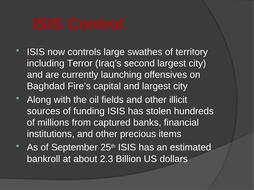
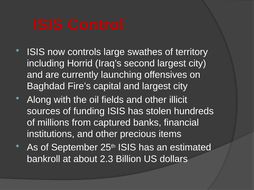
Terror: Terror -> Horrid
